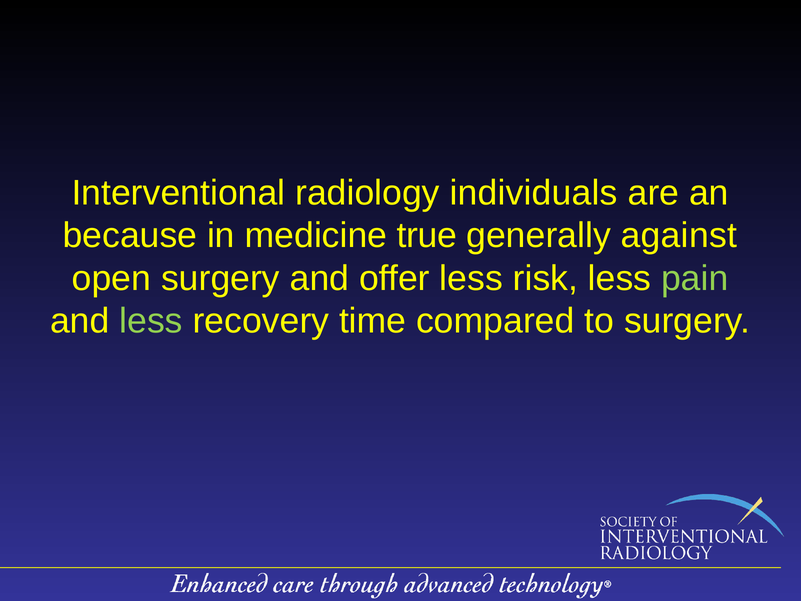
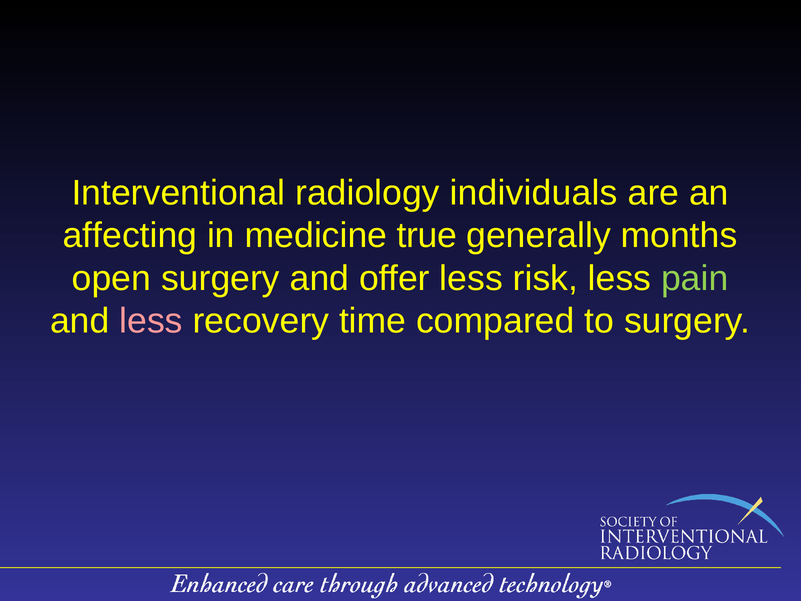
because: because -> affecting
against: against -> months
less at (151, 321) colour: light green -> pink
